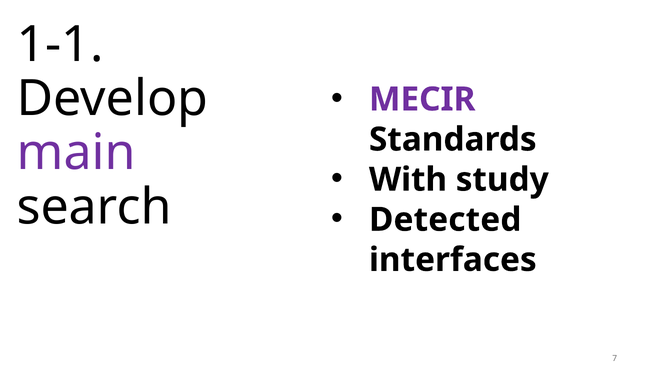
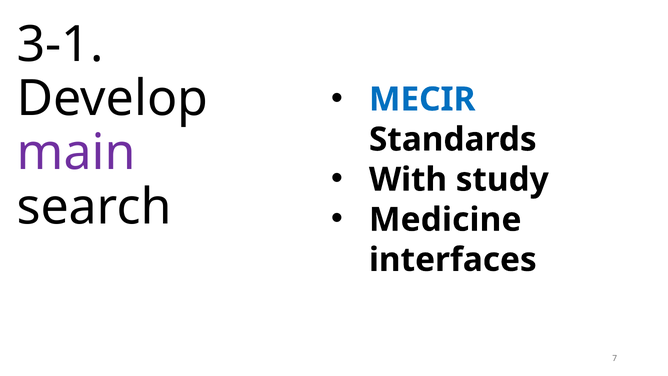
1-1: 1-1 -> 3-1
MECIR colour: purple -> blue
Detected: Detected -> Medicine
